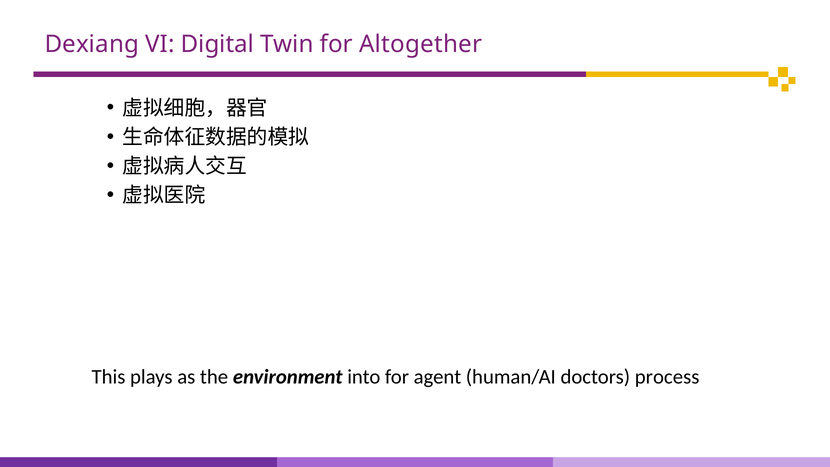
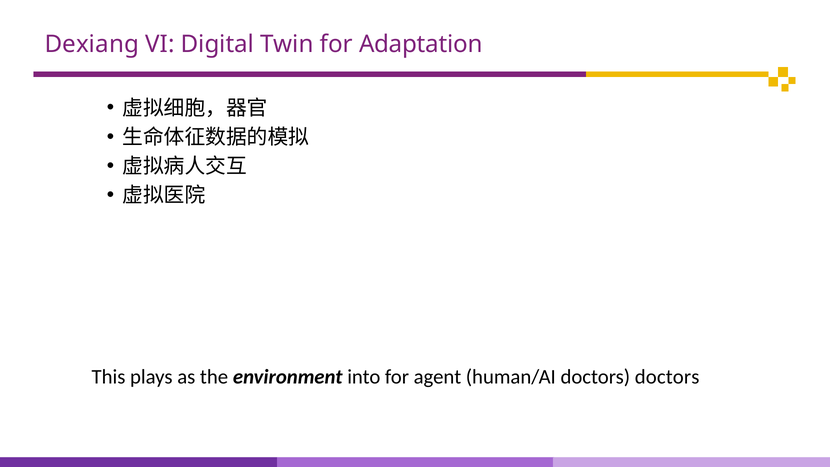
Altogether: Altogether -> Adaptation
doctors process: process -> doctors
